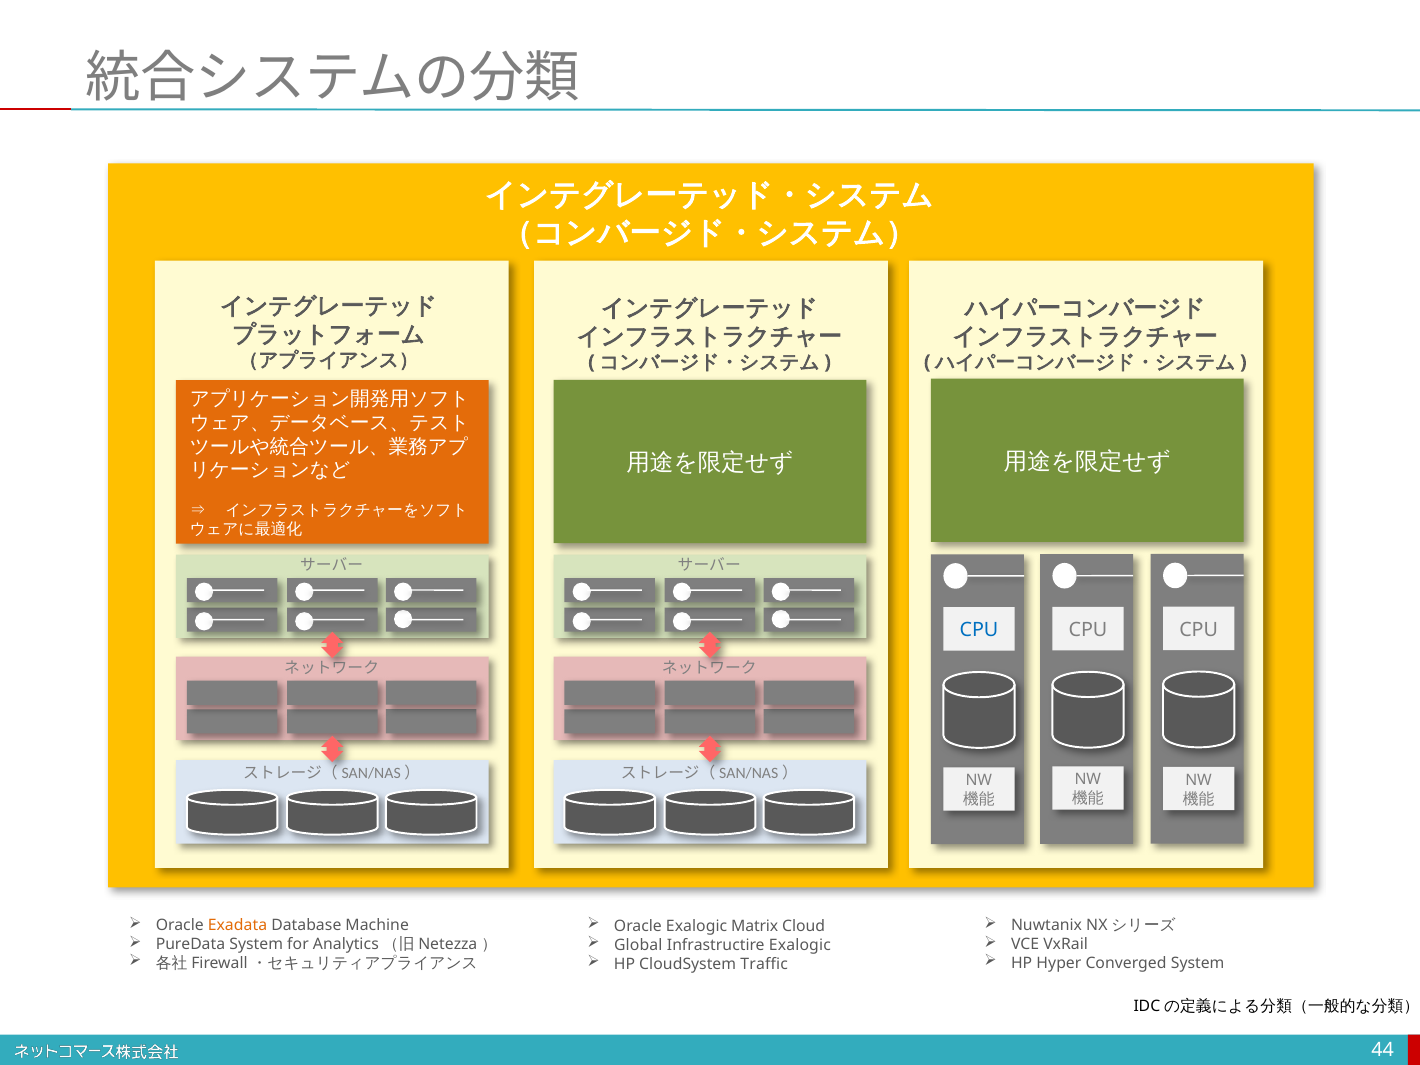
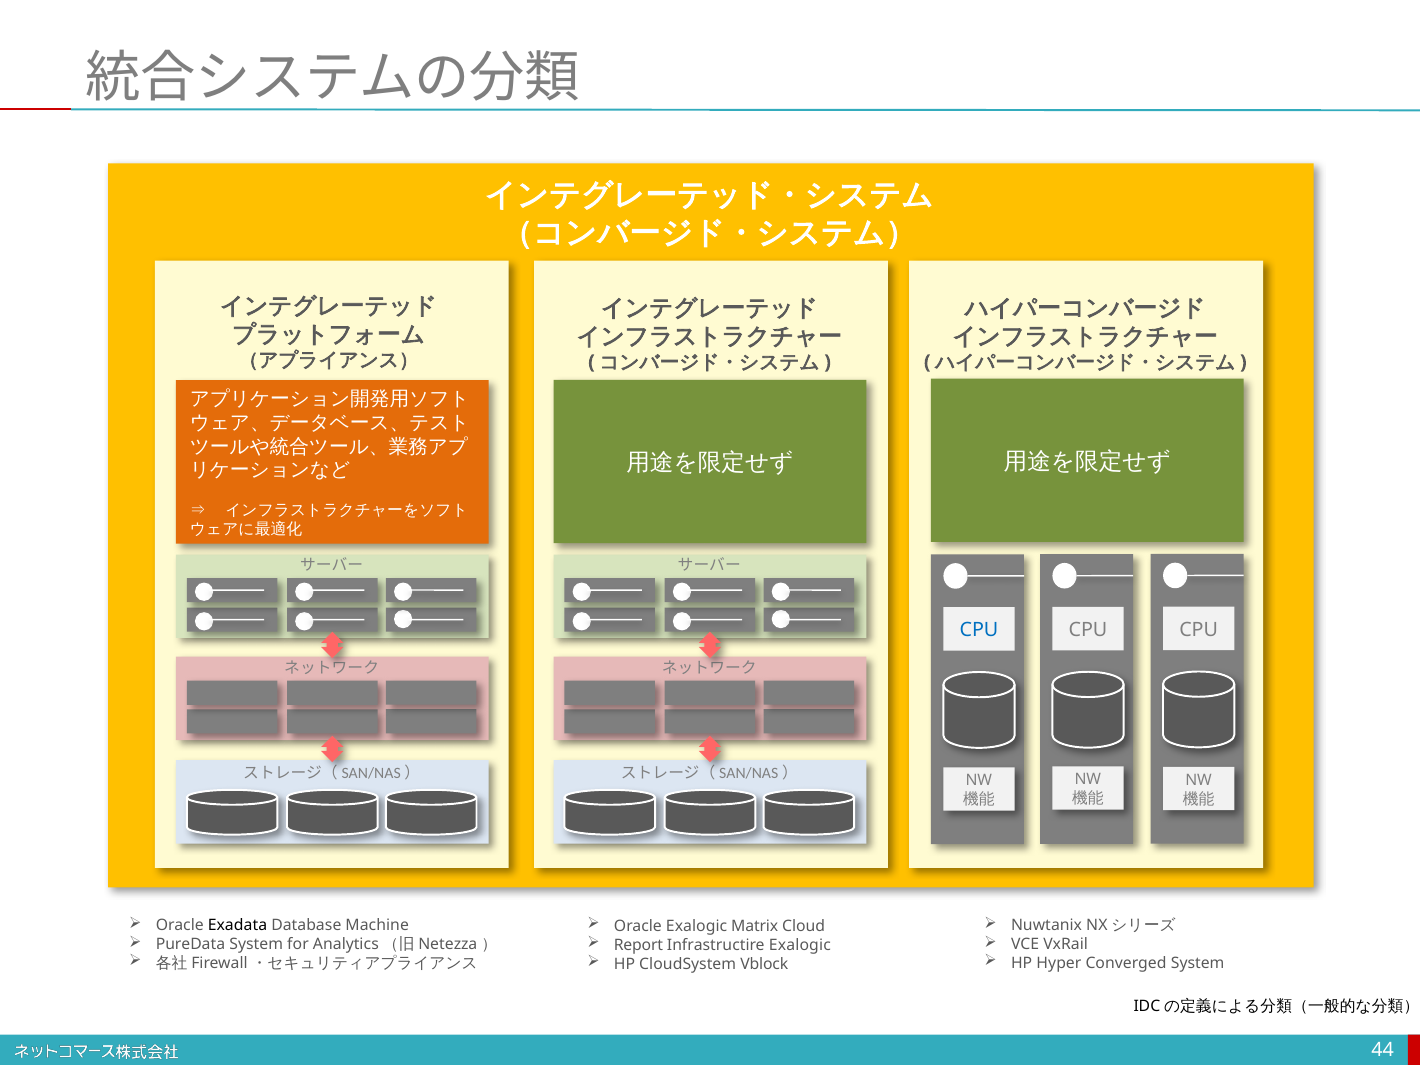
Exadata colour: orange -> black
Global: Global -> Report
Traffic: Traffic -> Vblock
